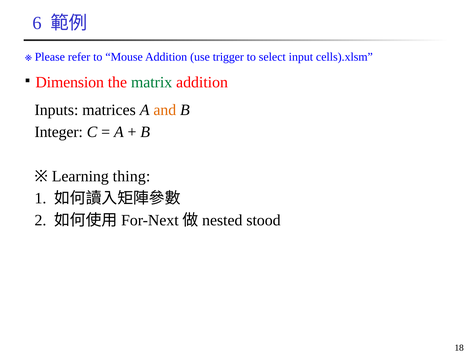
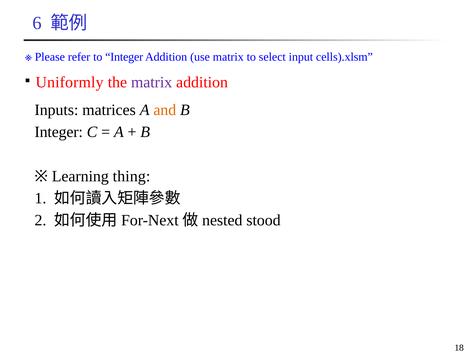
to Mouse: Mouse -> Integer
use trigger: trigger -> matrix
Dimension: Dimension -> Uniformly
matrix at (152, 82) colour: green -> purple
